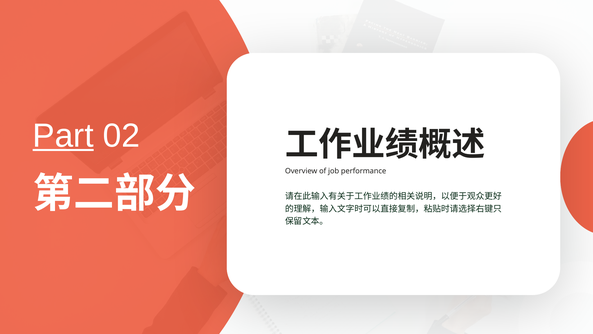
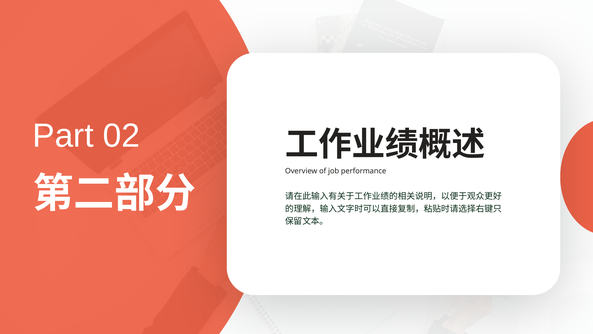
Part underline: present -> none
